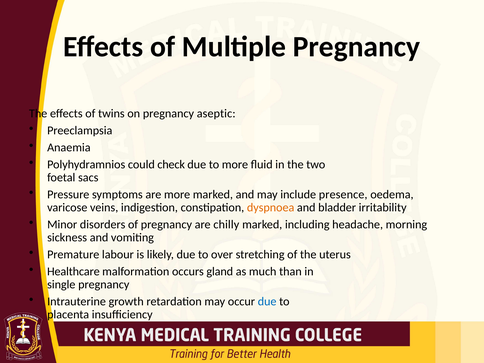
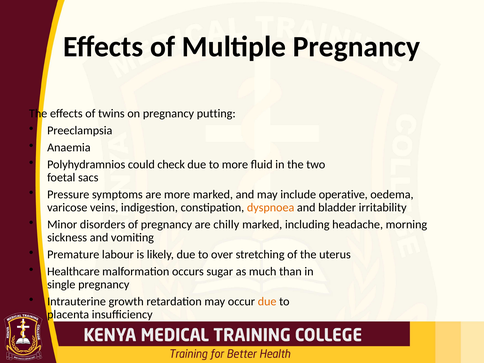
aseptic: aseptic -> putting
presence: presence -> operative
gland: gland -> sugar
due at (267, 301) colour: blue -> orange
